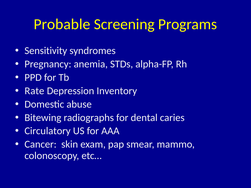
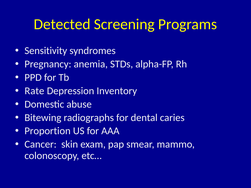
Probable: Probable -> Detected
Circulatory: Circulatory -> Proportion
